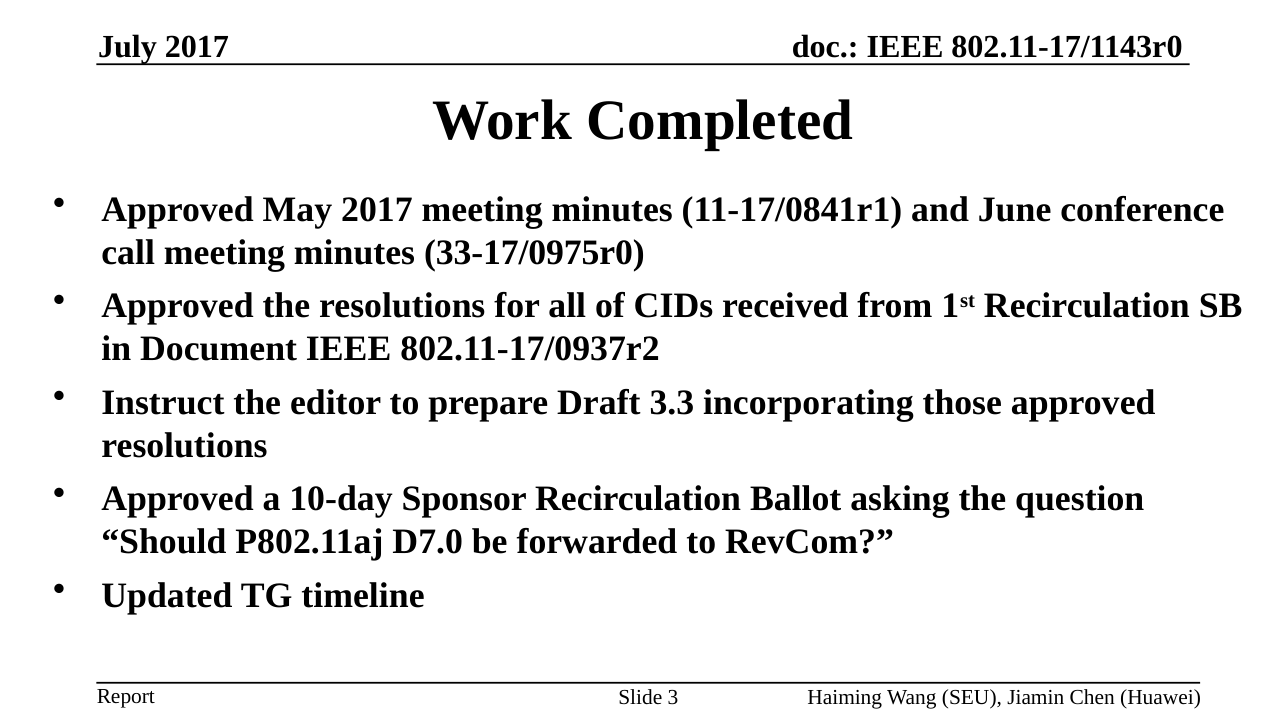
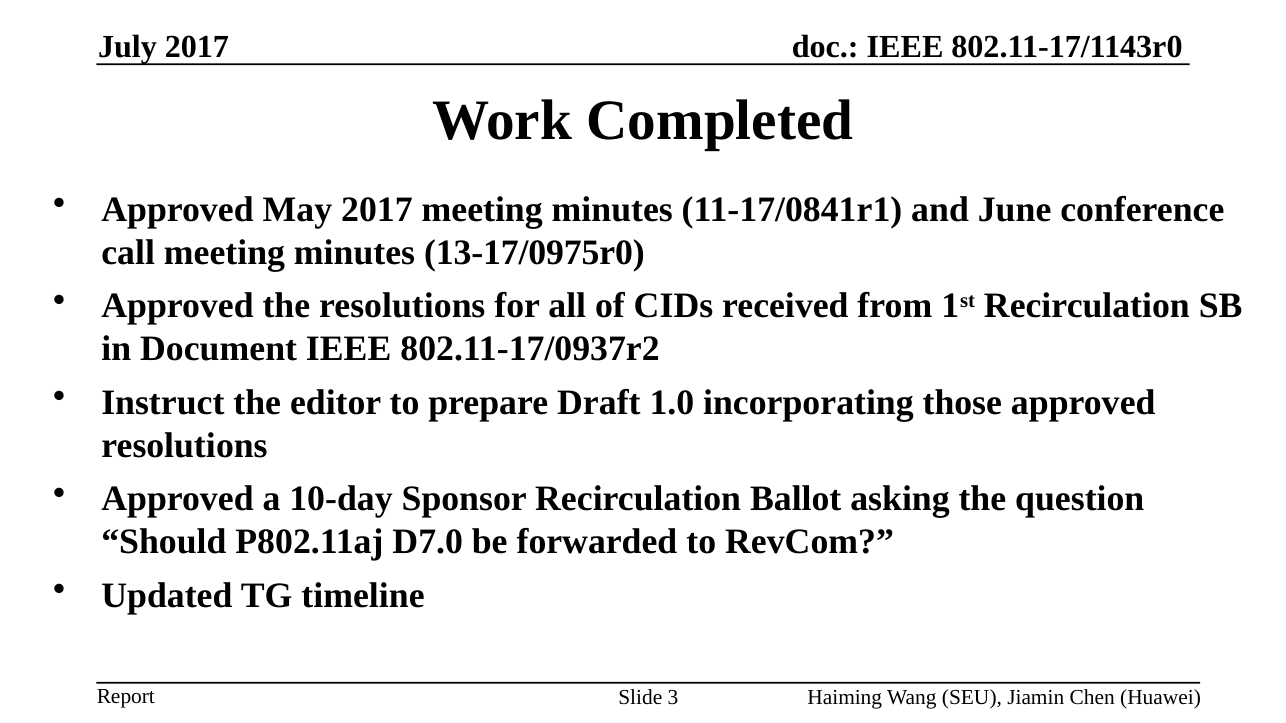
33-17/0975r0: 33-17/0975r0 -> 13-17/0975r0
3.3: 3.3 -> 1.0
